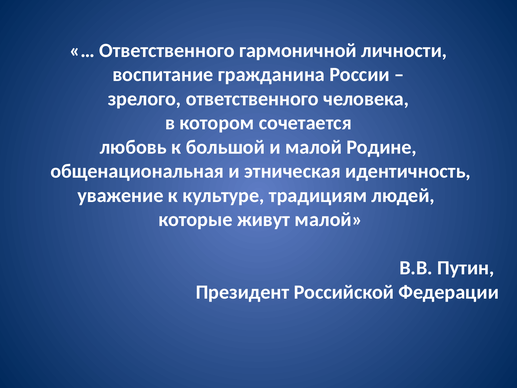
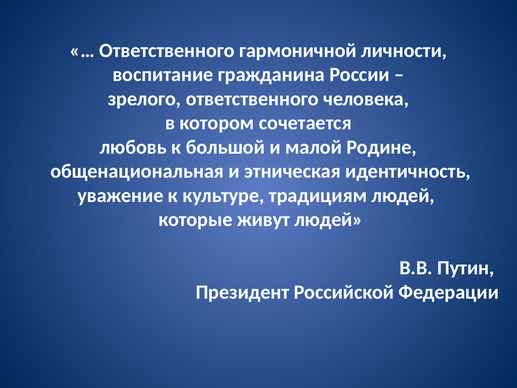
живут малой: малой -> людей
